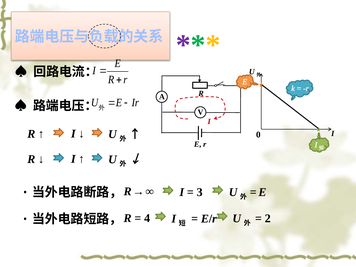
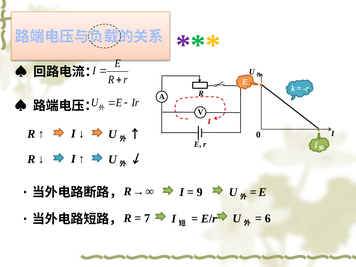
3: 3 -> 9
4: 4 -> 7
2: 2 -> 6
